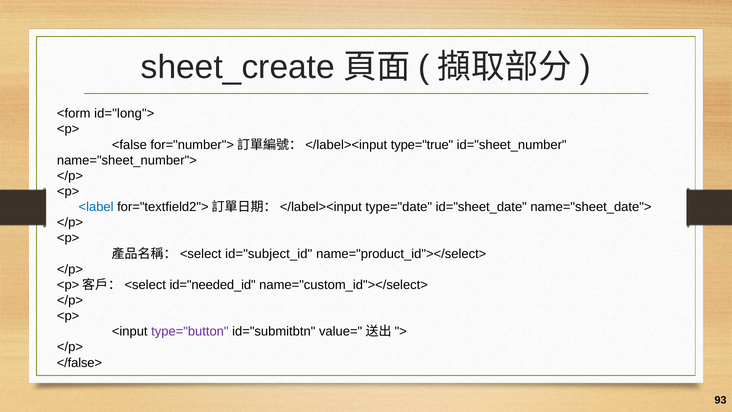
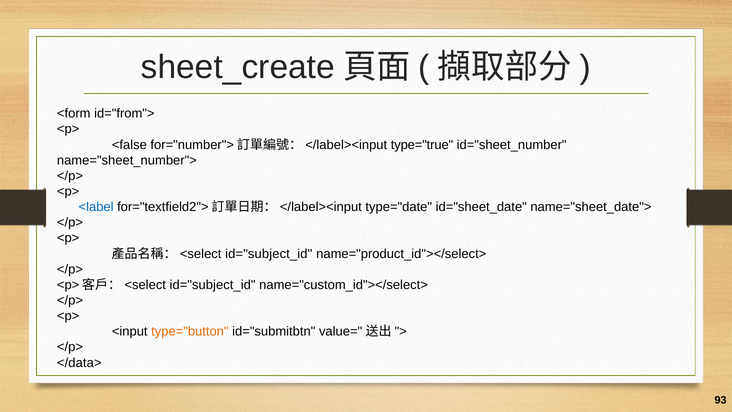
id="long">: id="long"> -> id="from">
id="needed_id at (213, 285): id="needed_id -> id="subject_id
type="button colour: purple -> orange
</false>: </false> -> </data>
